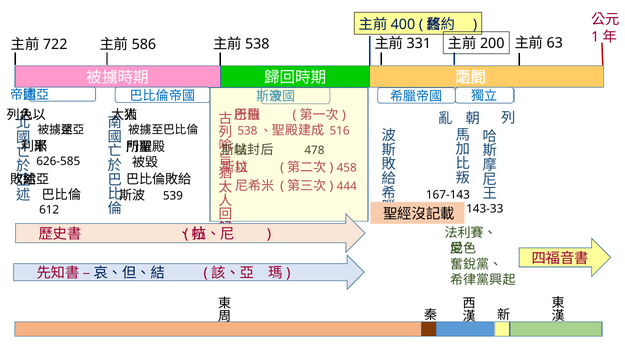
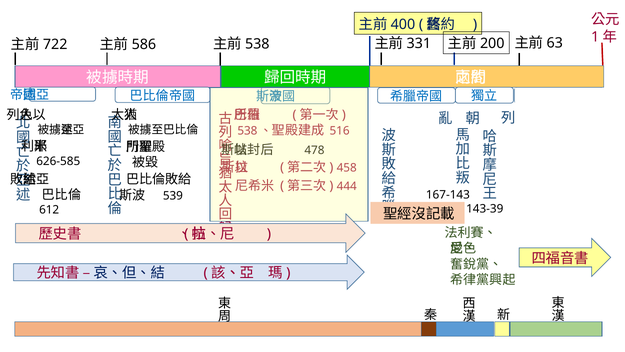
143-33: 143-33 -> 143-39
